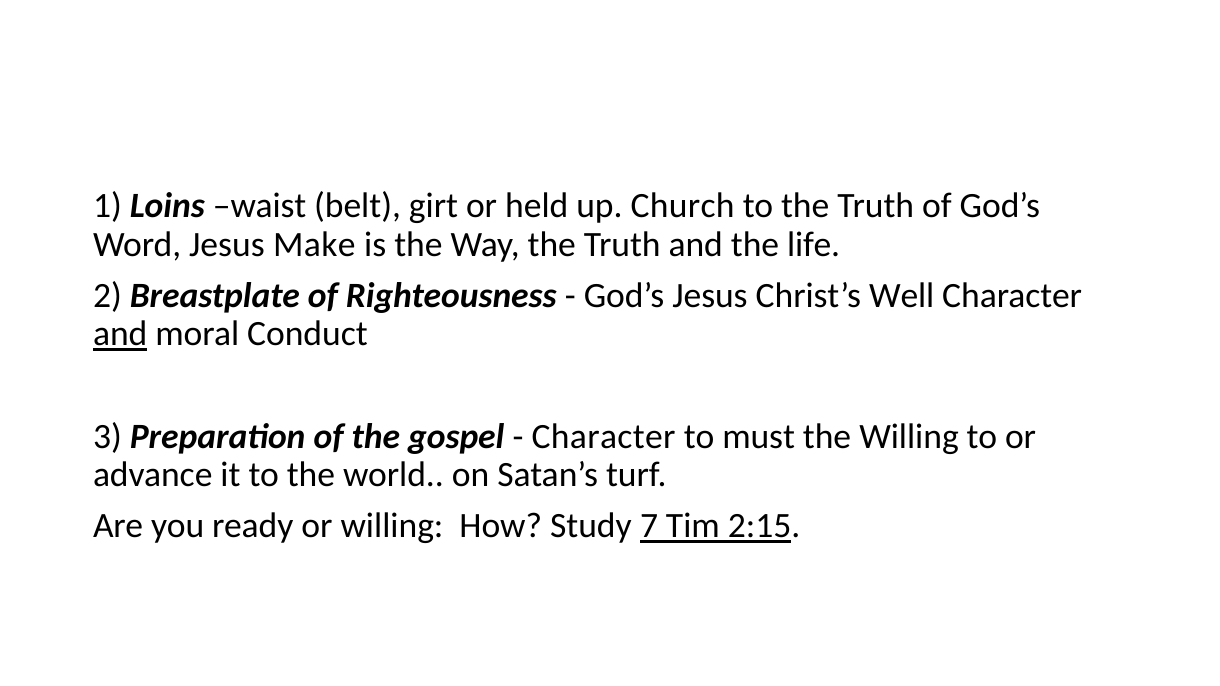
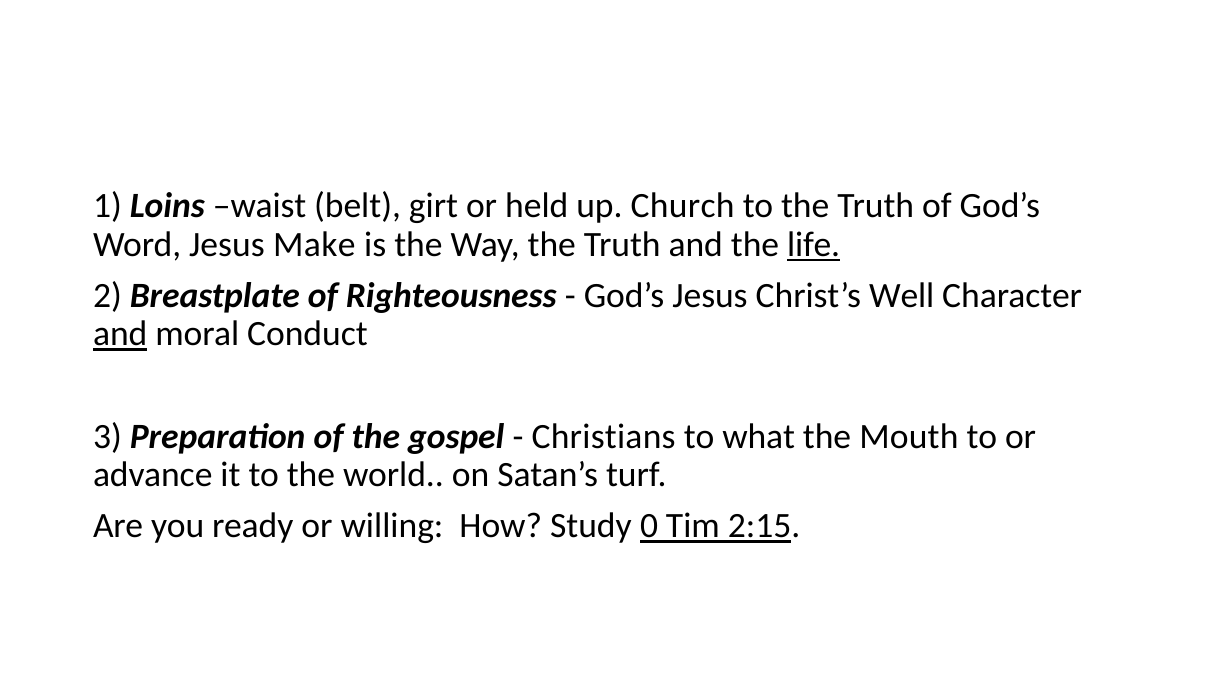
life underline: none -> present
Character at (604, 437): Character -> Christians
must: must -> what
the Willing: Willing -> Mouth
7: 7 -> 0
